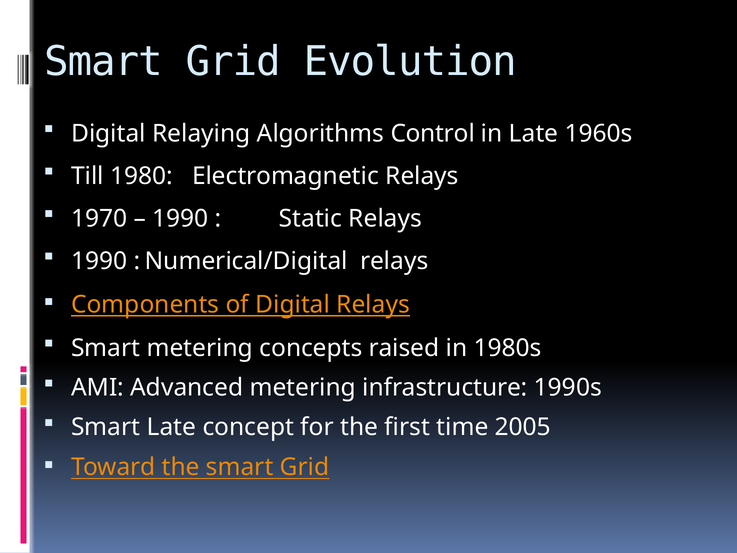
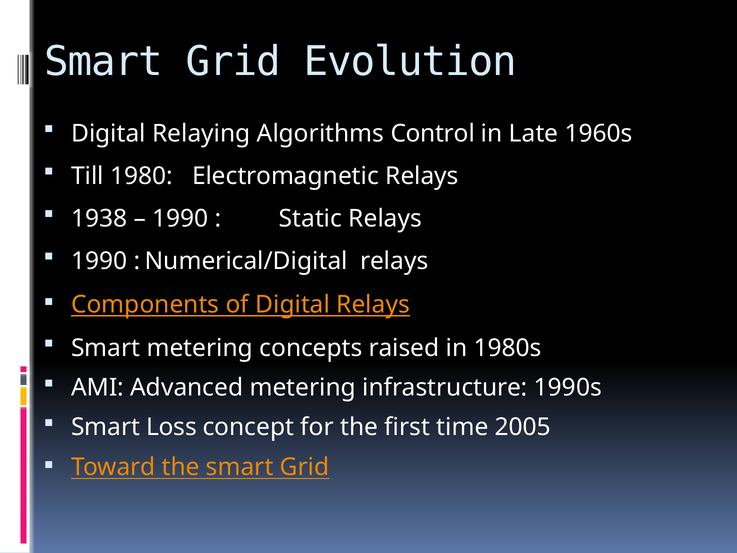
1970: 1970 -> 1938
Smart Late: Late -> Loss
